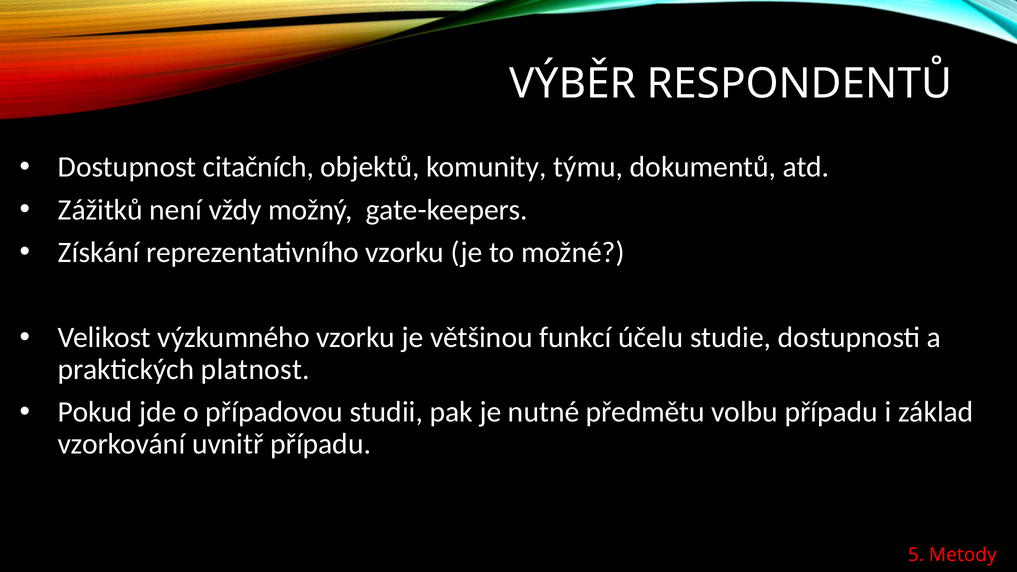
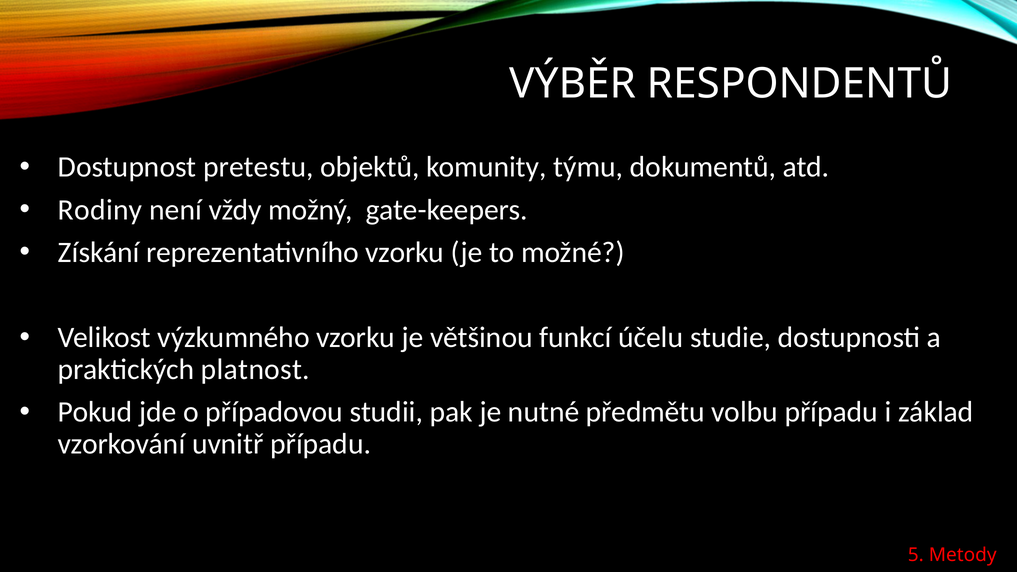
citačních: citačních -> pretestu
Zážitků: Zážitků -> Rodiny
